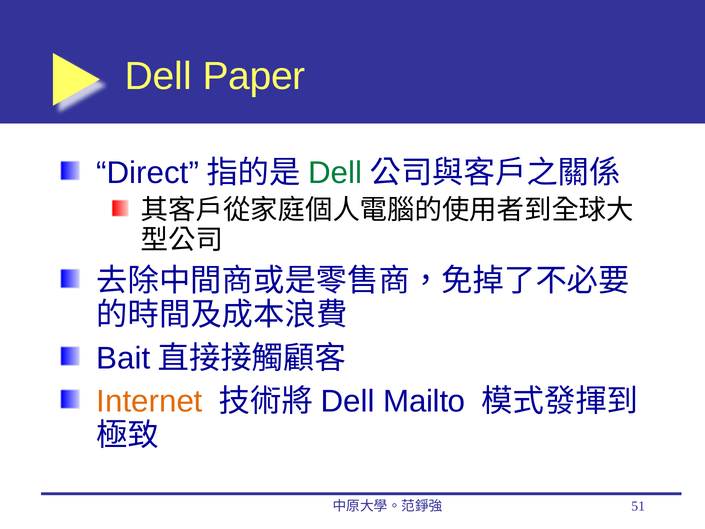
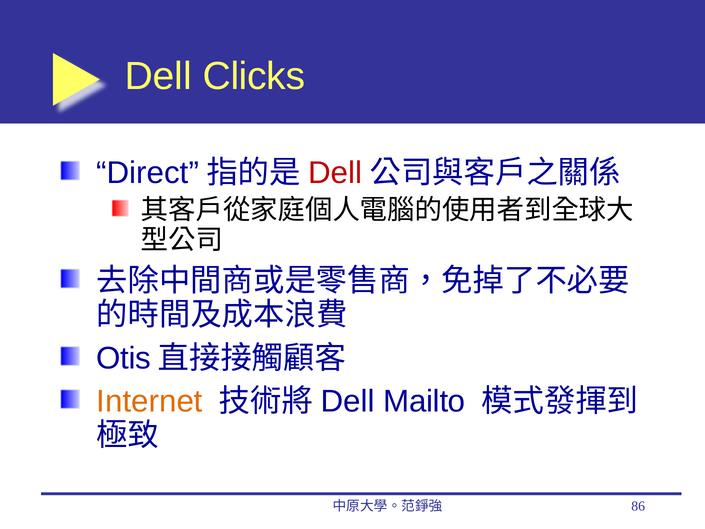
Paper: Paper -> Clicks
Dell at (335, 173) colour: green -> red
Bait: Bait -> Otis
51: 51 -> 86
